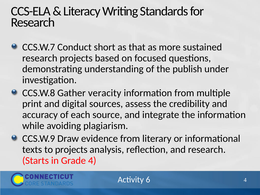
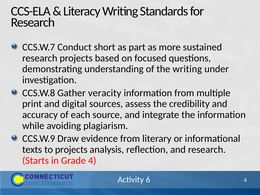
that: that -> part
the publish: publish -> writing
